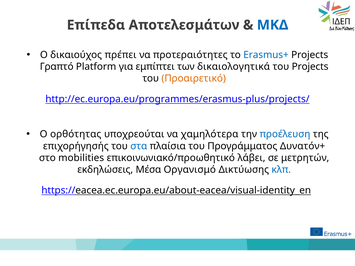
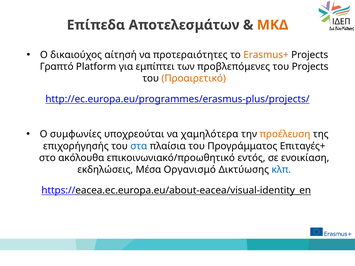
ΜΚΔ colour: blue -> orange
πρέπει: πρέπει -> αίτησή
Erasmus+ colour: blue -> orange
δικαιολογητικά: δικαιολογητικά -> προβλεπόμενες
ορθότητας: ορθότητας -> συμφωνίες
προέλευση colour: blue -> orange
Δυνατόν+: Δυνατόν+ -> Επιταγές+
mobilities: mobilities -> ακόλουθα
λάβει: λάβει -> εντός
μετρητών: μετρητών -> ενοικίαση
